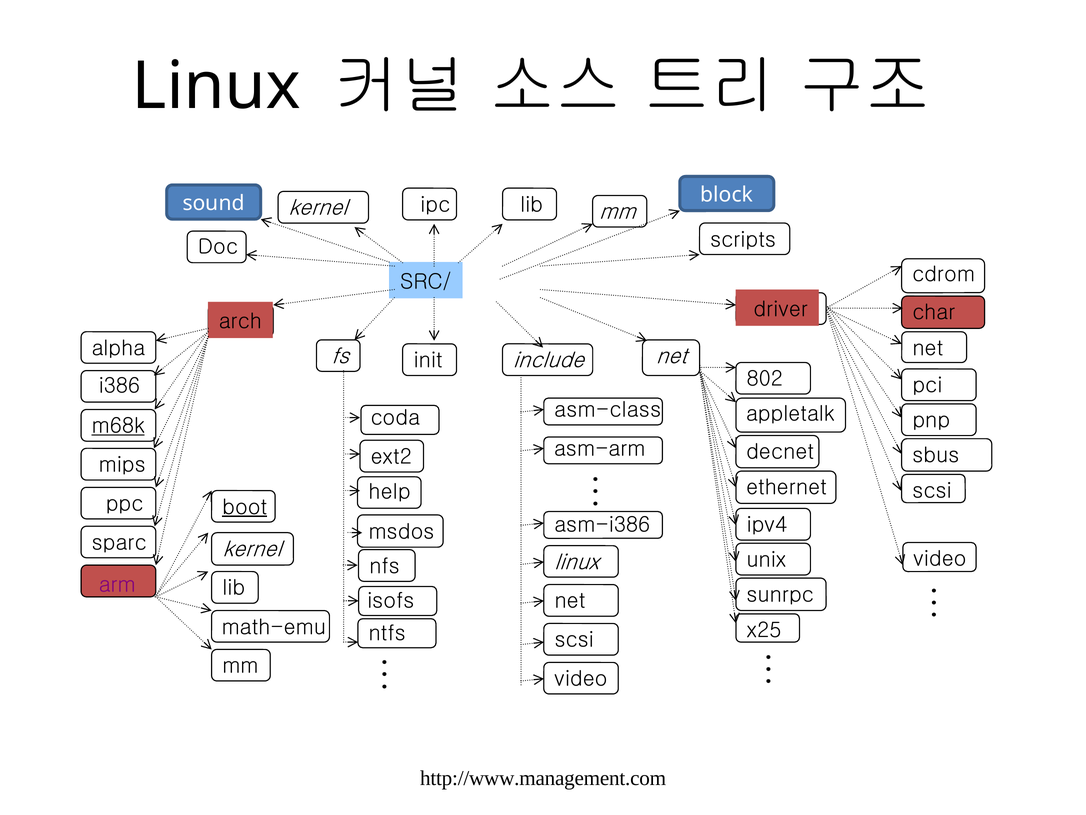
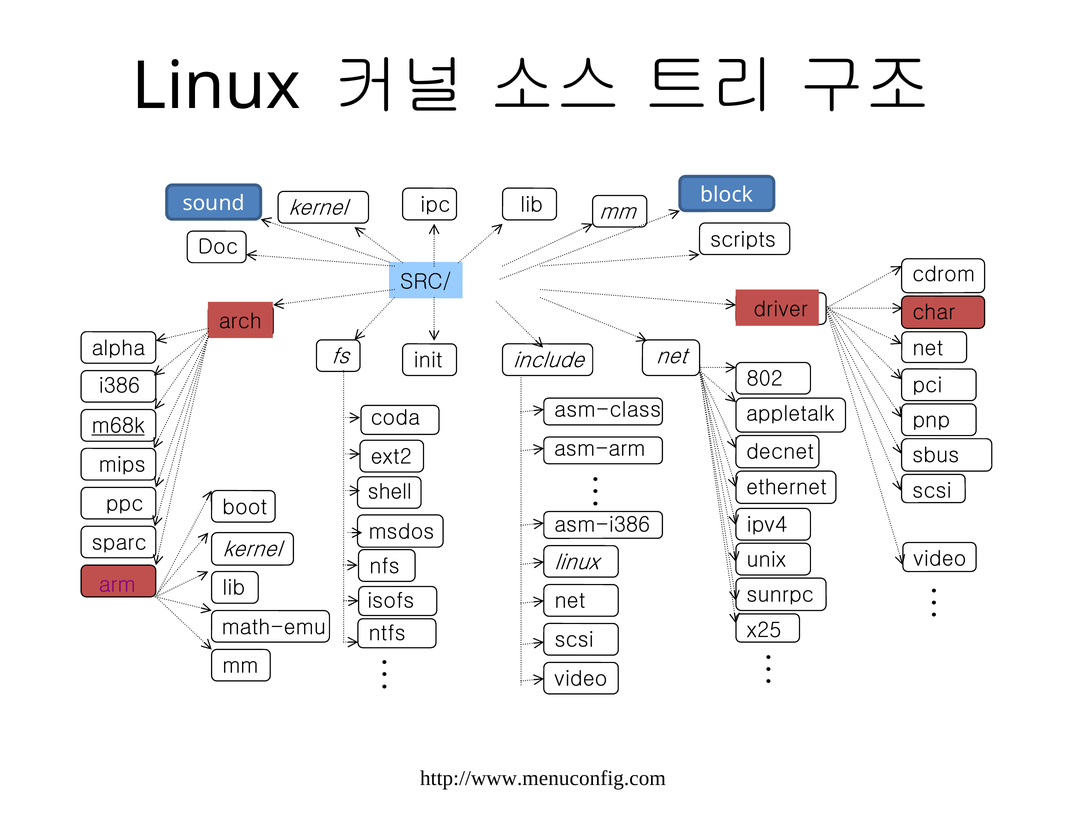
help: help -> shell
boot underline: present -> none
http://www.management.com: http://www.management.com -> http://www.menuconfig.com
